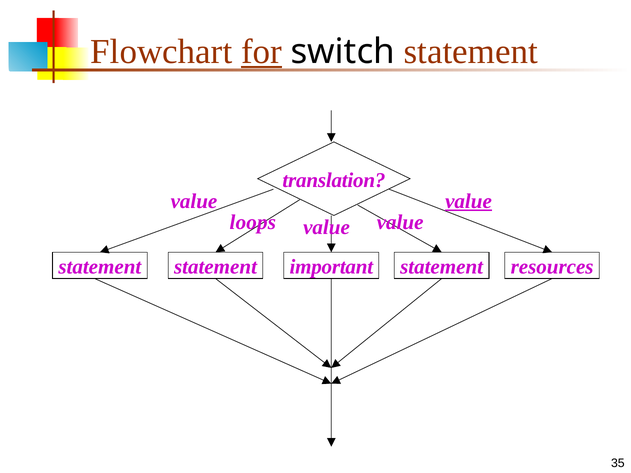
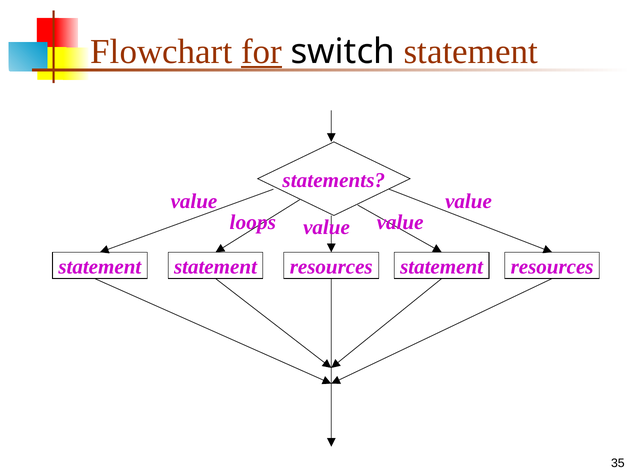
translation: translation -> statements
value at (468, 201) underline: present -> none
important at (331, 267): important -> resources
